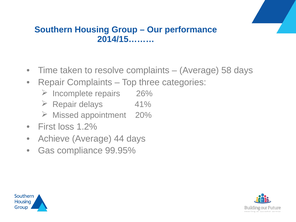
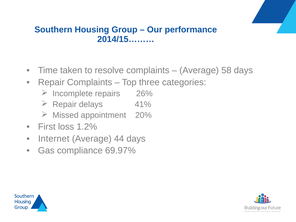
Achieve: Achieve -> Internet
99.95%: 99.95% -> 69.97%
